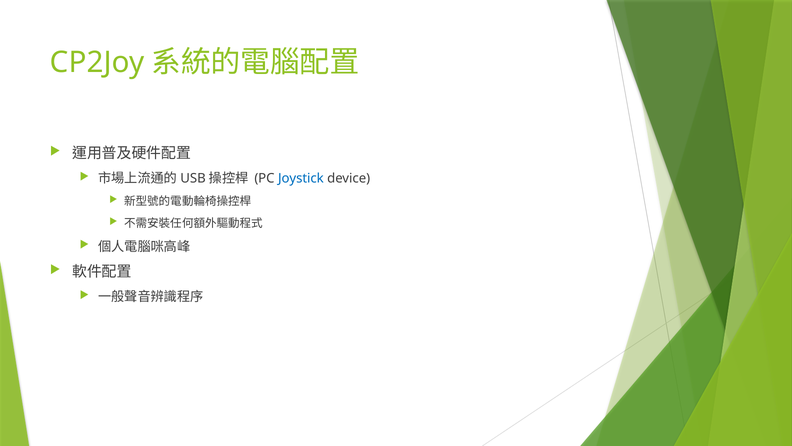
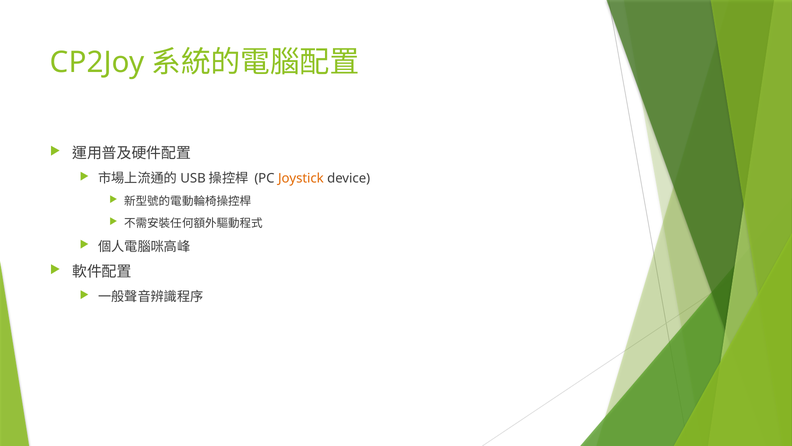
Joystick colour: blue -> orange
